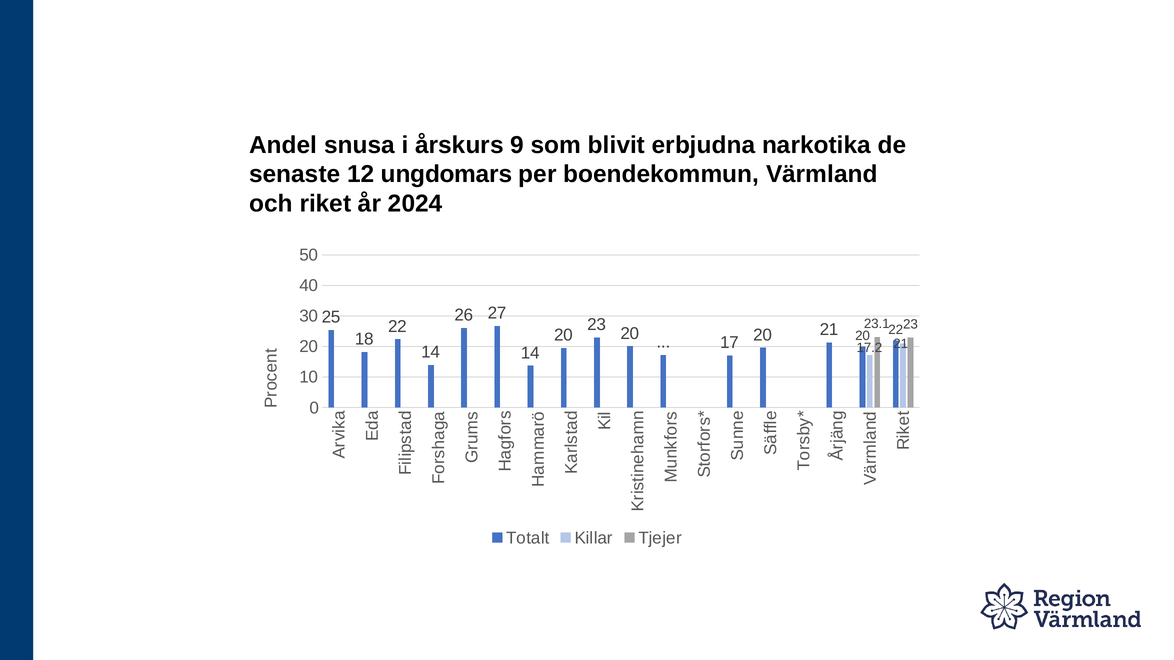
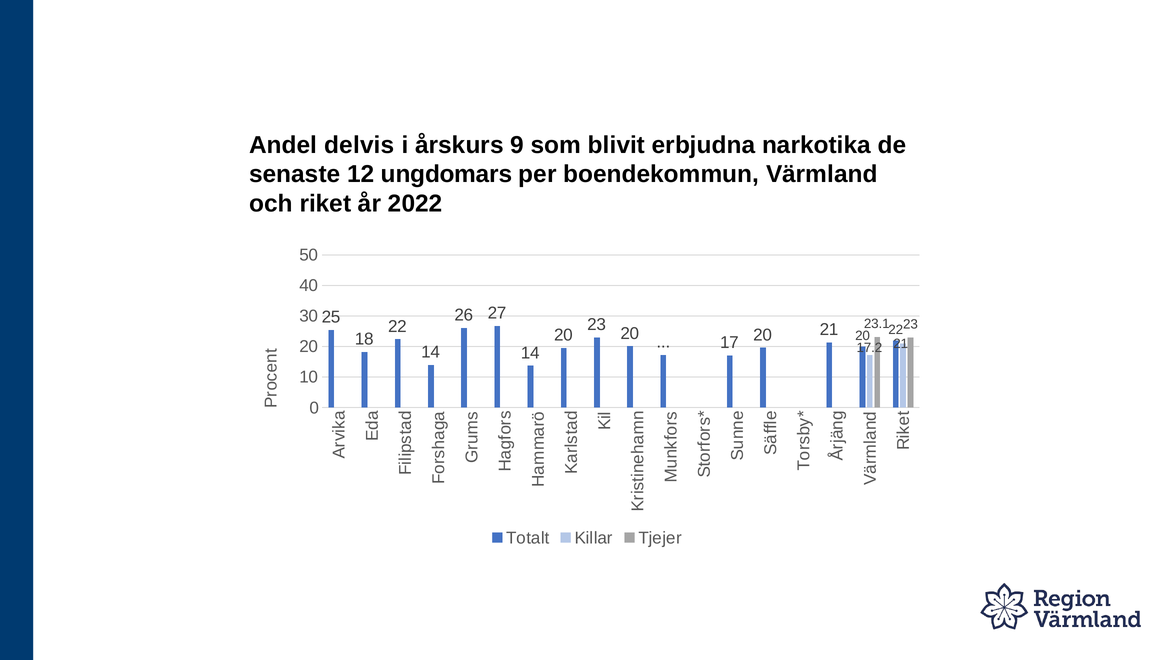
snusa: snusa -> delvis
2024: 2024 -> 2022
